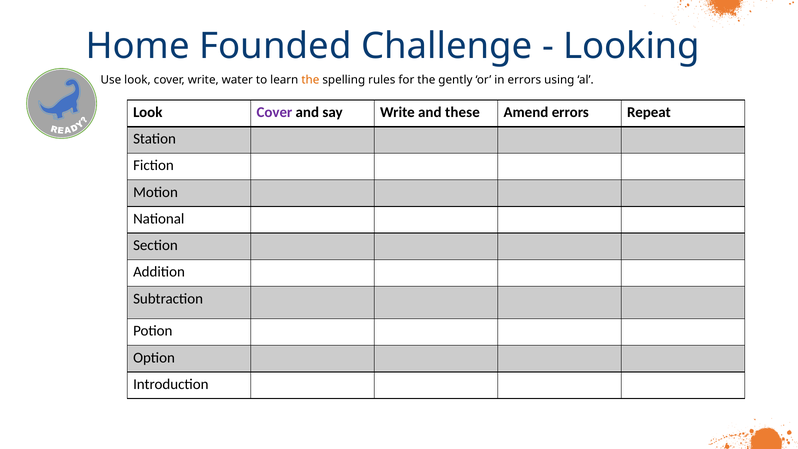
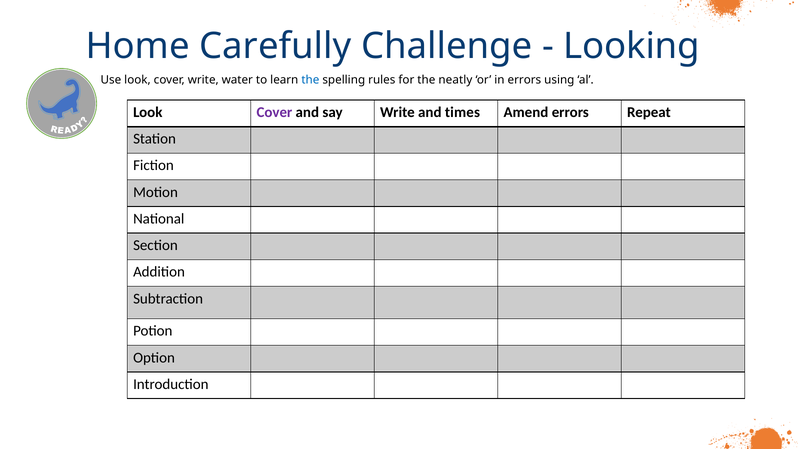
Founded: Founded -> Carefully
the at (310, 80) colour: orange -> blue
gently: gently -> neatly
these: these -> times
